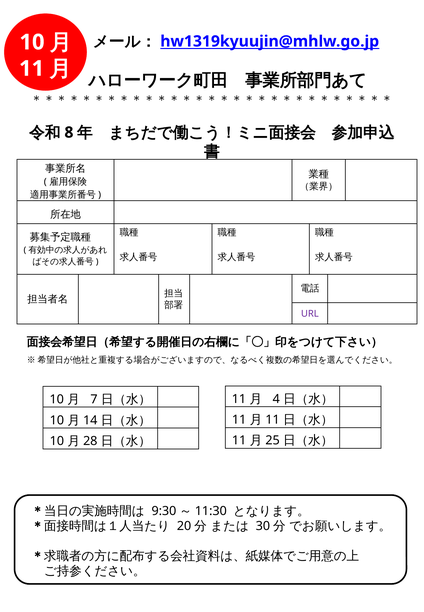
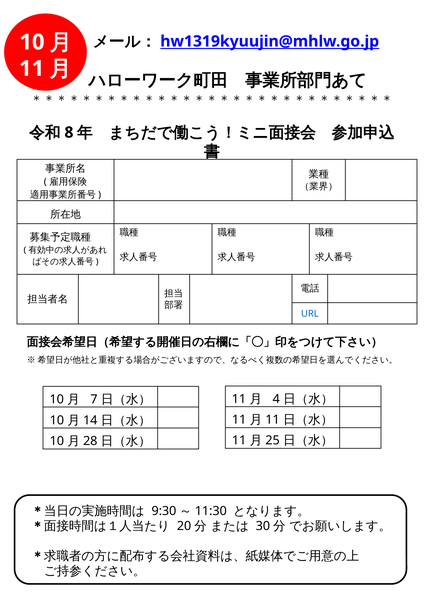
URL colour: purple -> blue
